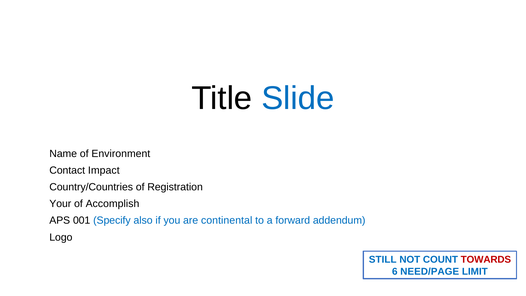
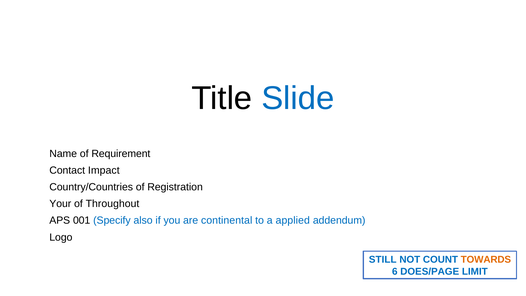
Environment: Environment -> Requirement
Accomplish: Accomplish -> Throughout
forward: forward -> applied
TOWARDS colour: red -> orange
NEED/PAGE: NEED/PAGE -> DOES/PAGE
